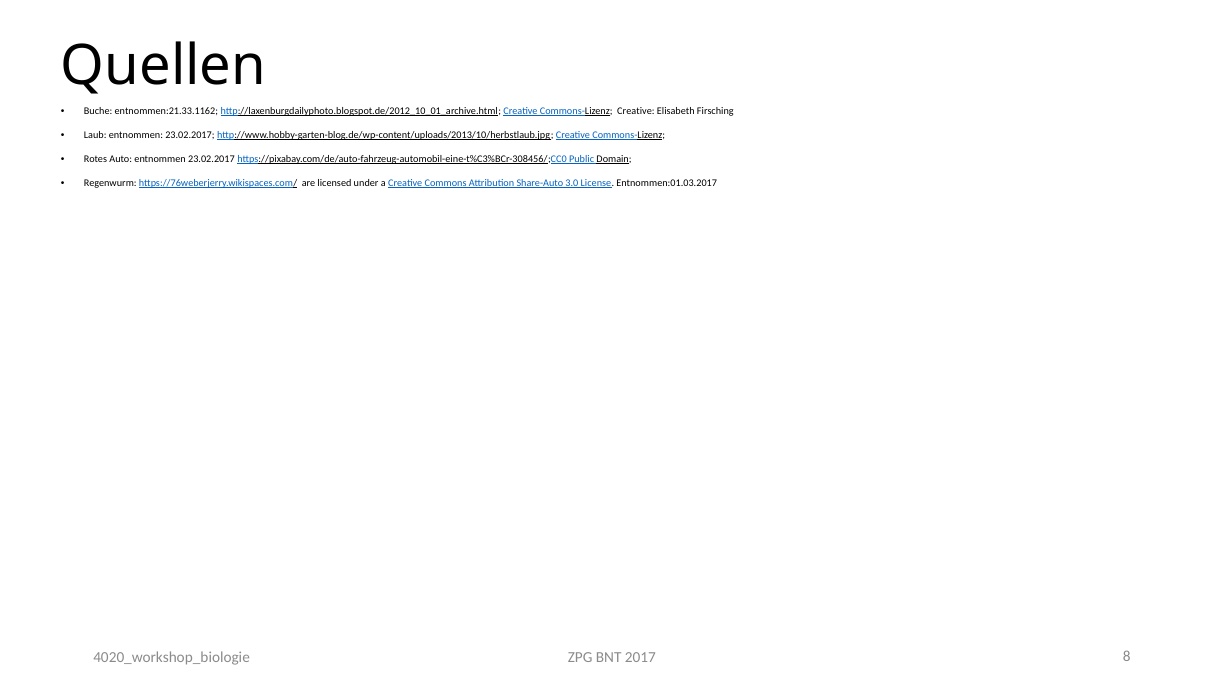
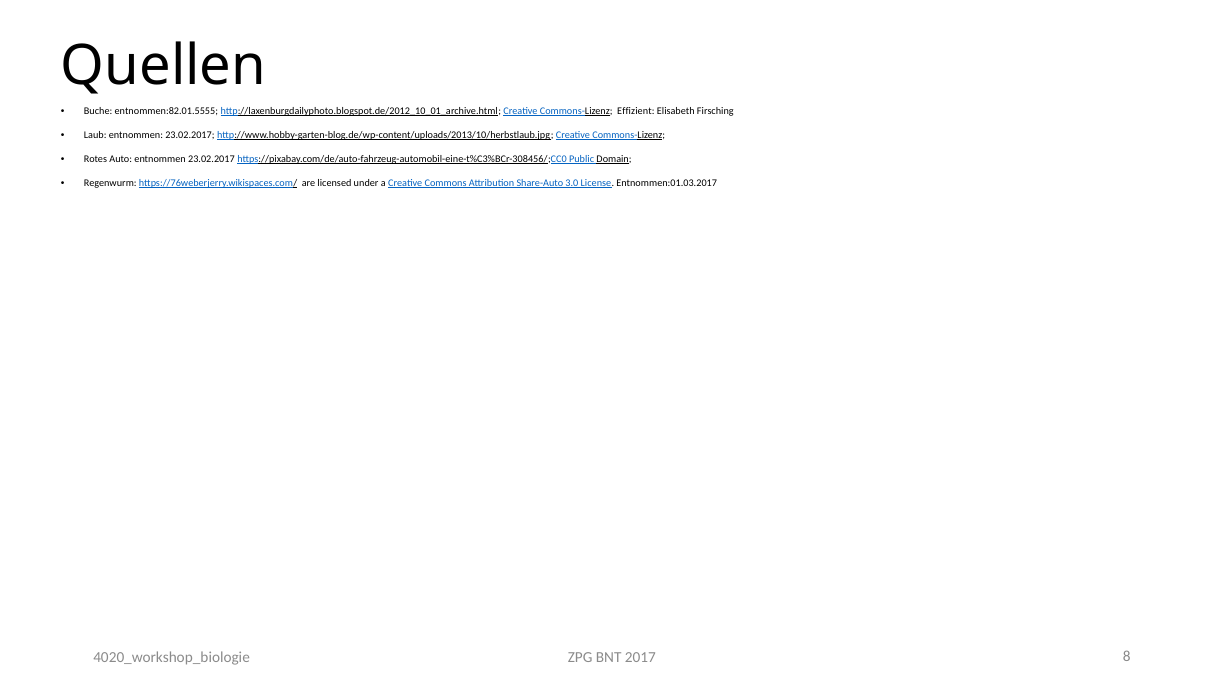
entnommen:21.33.1162: entnommen:21.33.1162 -> entnommen:82.01.5555
Commons-Lizenz Creative: Creative -> Effizient
